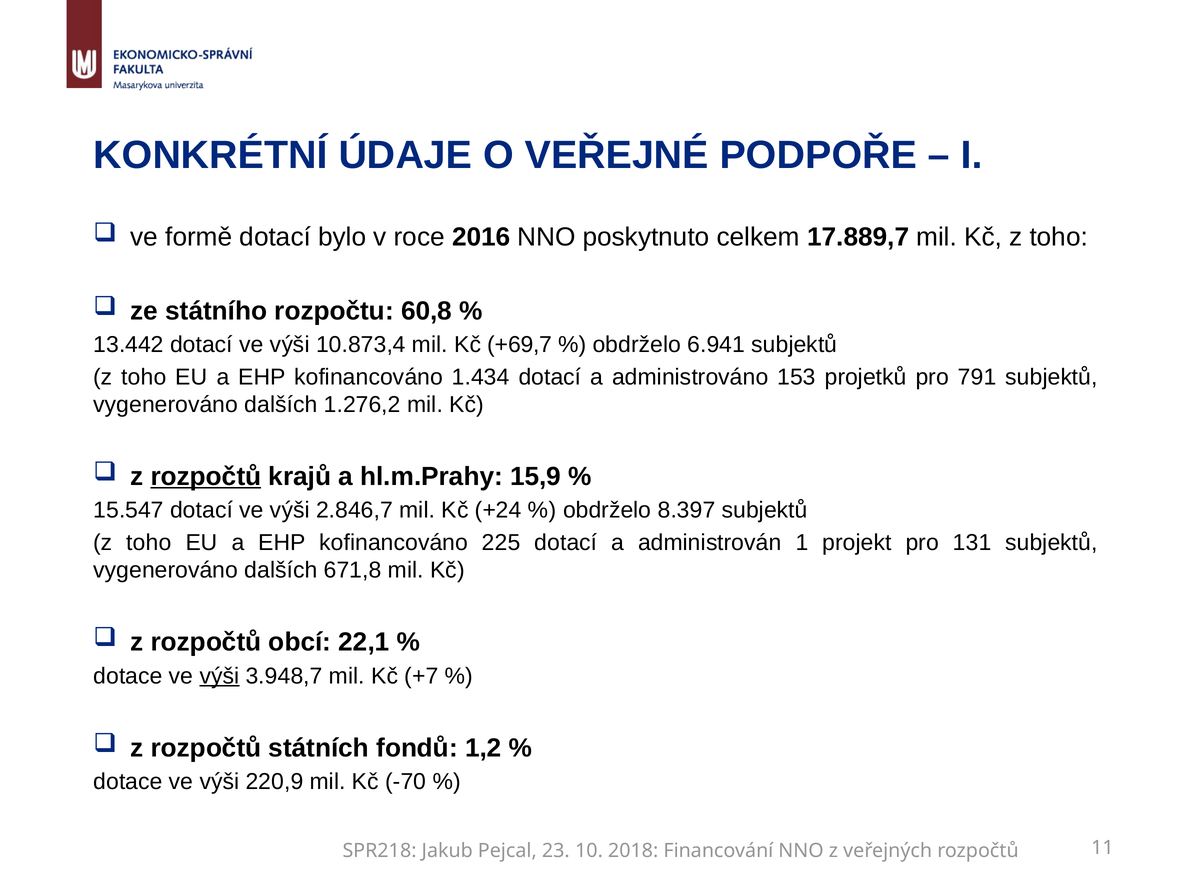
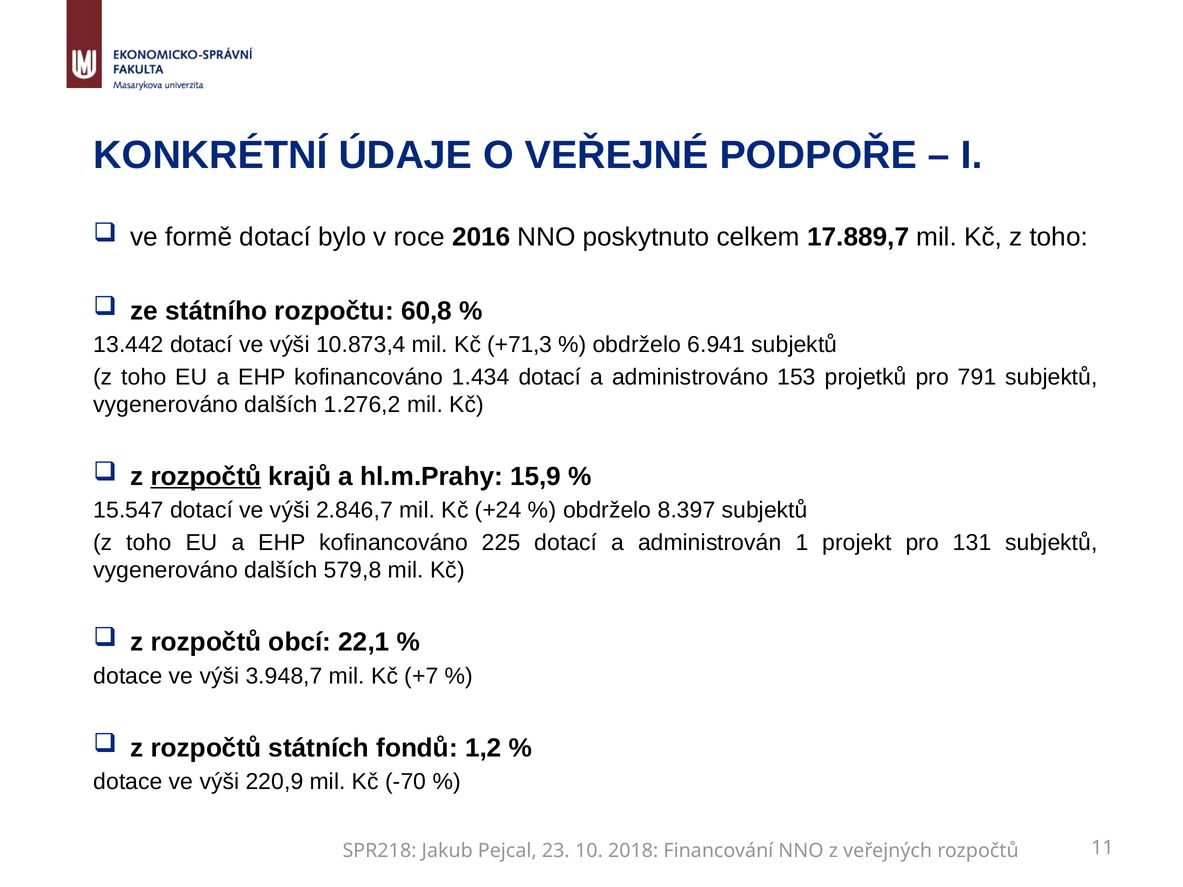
+69,7: +69,7 -> +71,3
671,8: 671,8 -> 579,8
výši at (219, 676) underline: present -> none
